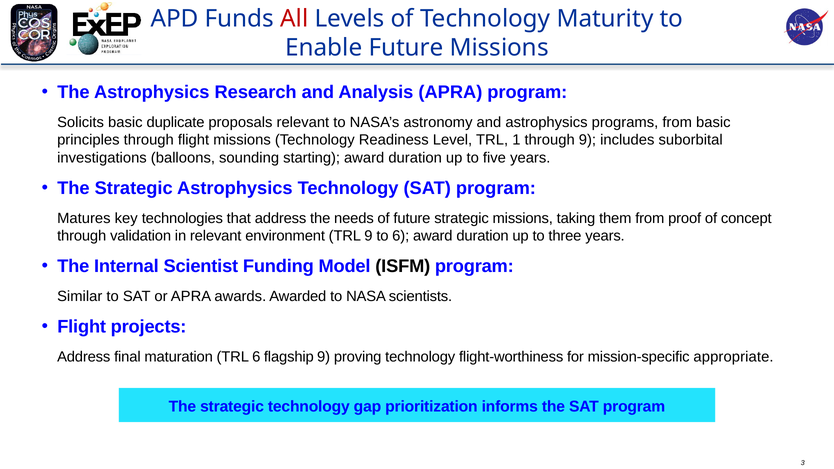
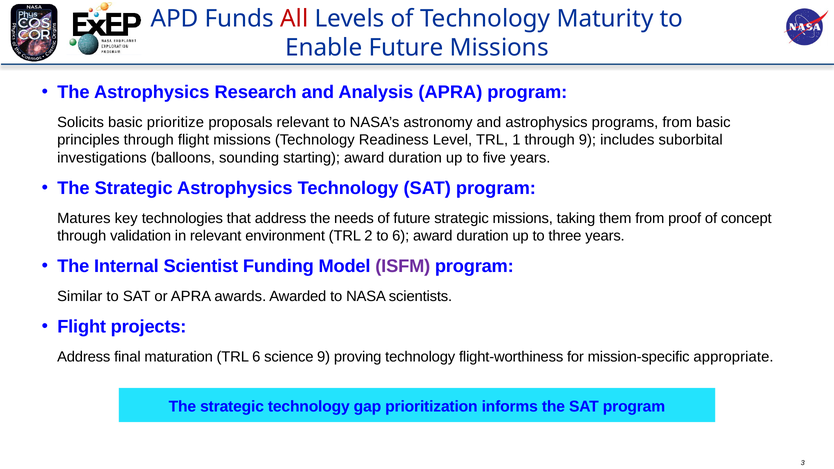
duplicate: duplicate -> prioritize
TRL 9: 9 -> 2
ISFM colour: black -> purple
flagship: flagship -> science
